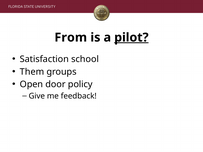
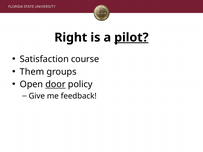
From: From -> Right
school: school -> course
door underline: none -> present
